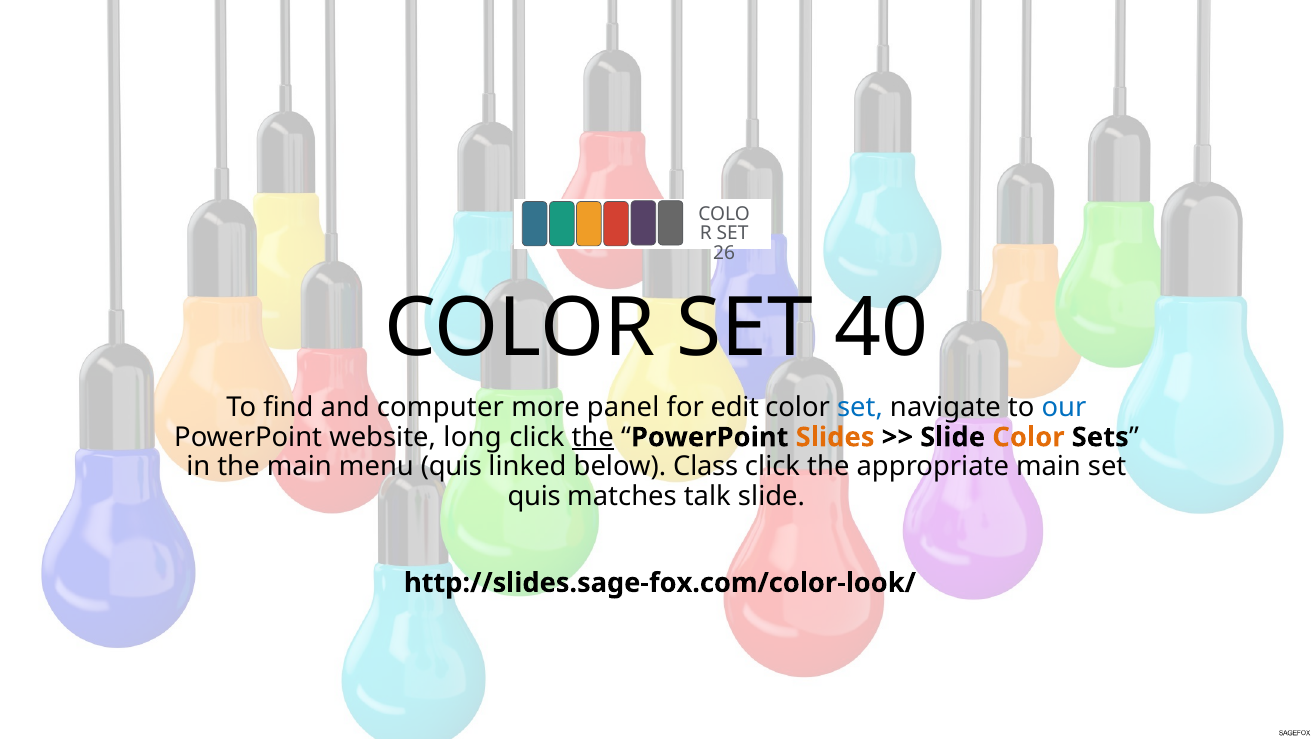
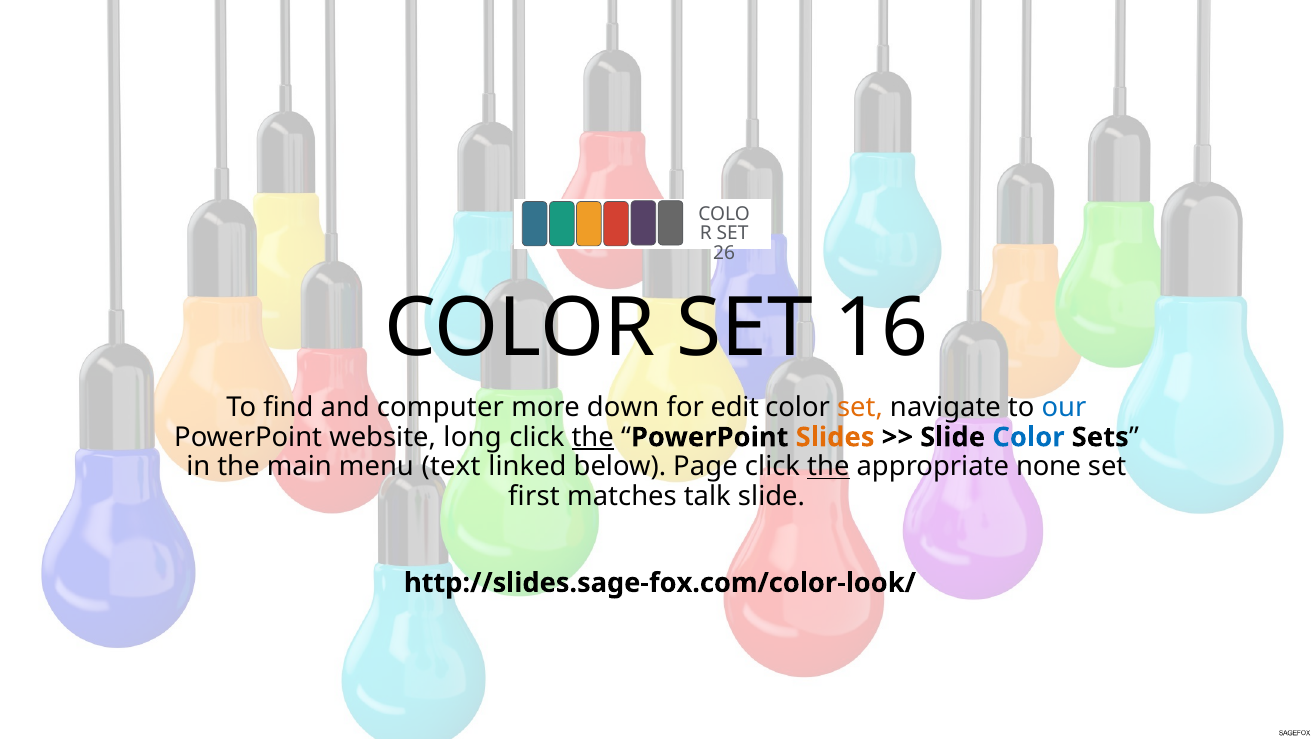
40: 40 -> 16
panel: panel -> down
set at (860, 407) colour: blue -> orange
Color at (1028, 437) colour: orange -> blue
menu quis: quis -> text
Class: Class -> Page
the at (828, 467) underline: none -> present
appropriate main: main -> none
quis at (534, 496): quis -> first
